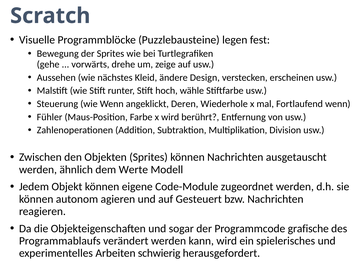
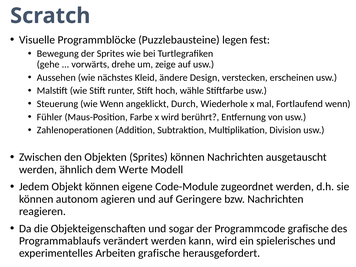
Deren: Deren -> Durch
Gesteuert: Gesteuert -> Geringere
Arbeiten schwierig: schwierig -> grafische
